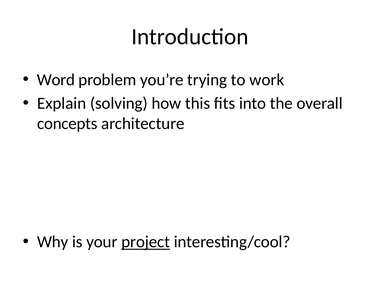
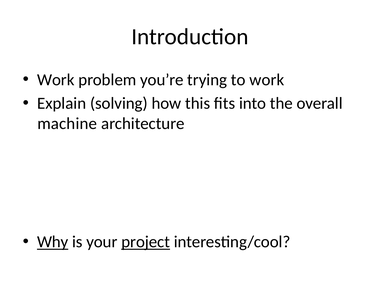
Word at (56, 80): Word -> Work
concepts: concepts -> machine
Why underline: none -> present
